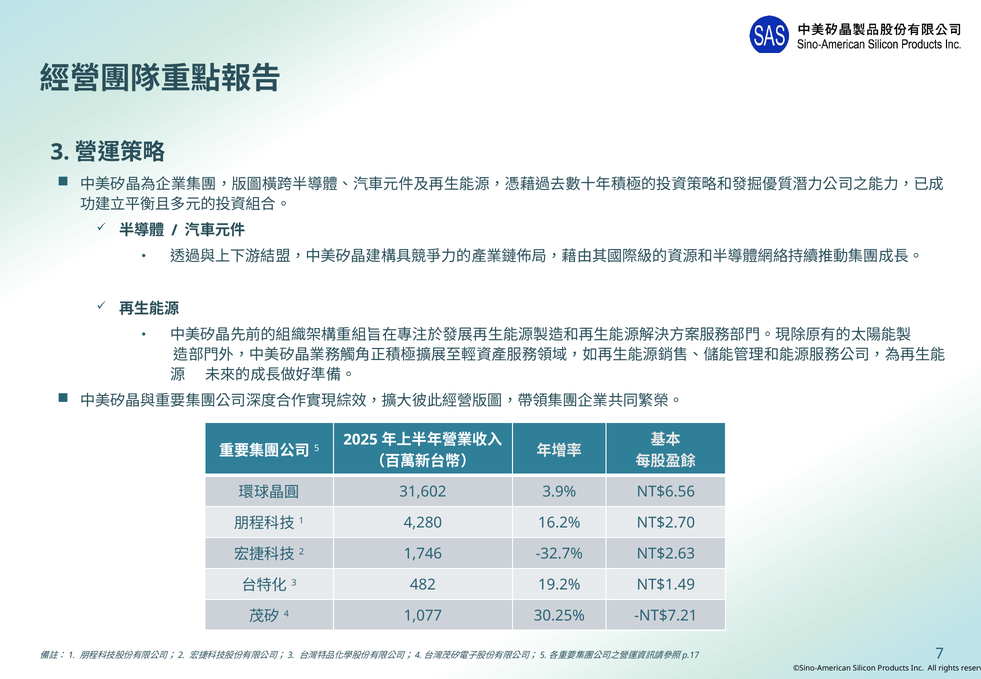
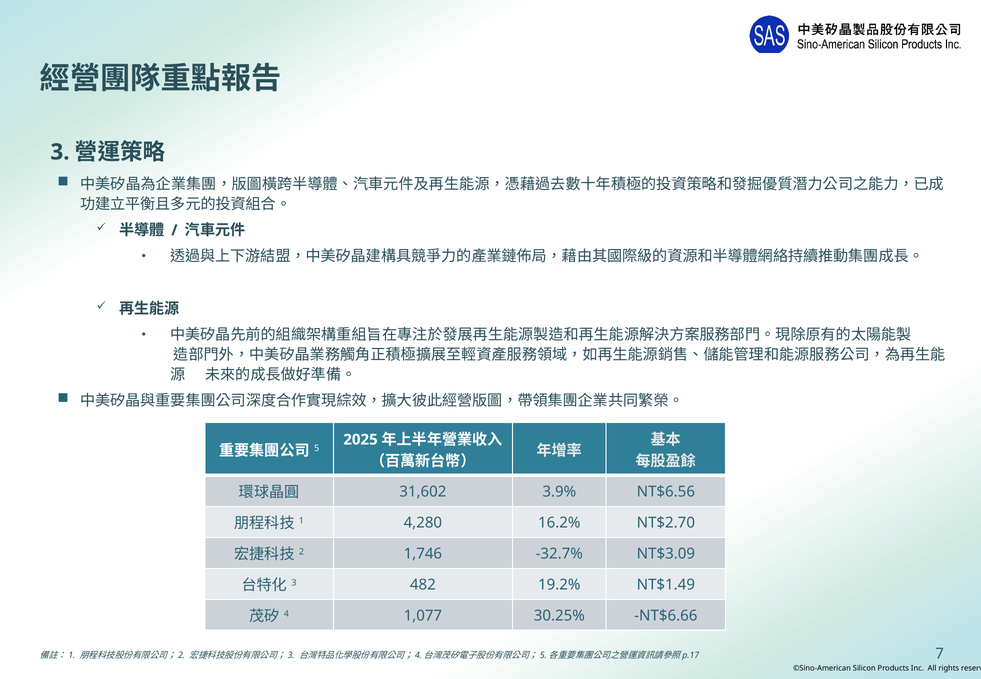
NT$2.63: NT$2.63 -> NT$3.09
NT$7.21: NT$7.21 -> NT$6.66
